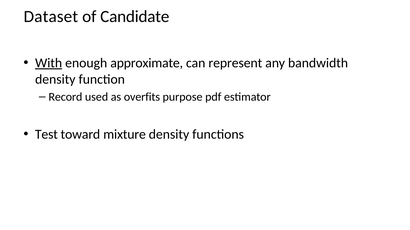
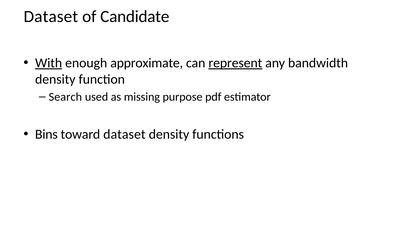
represent underline: none -> present
Record: Record -> Search
overfits: overfits -> missing
Test: Test -> Bins
toward mixture: mixture -> dataset
